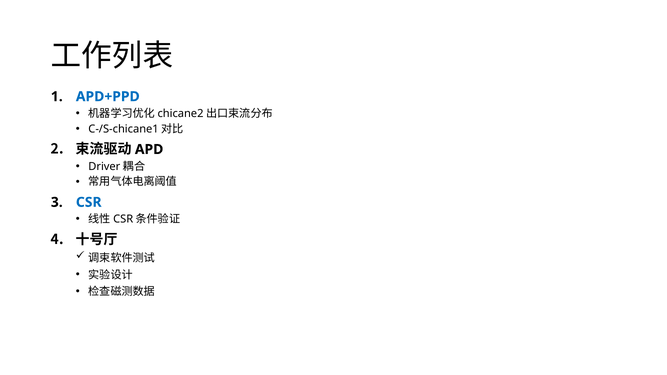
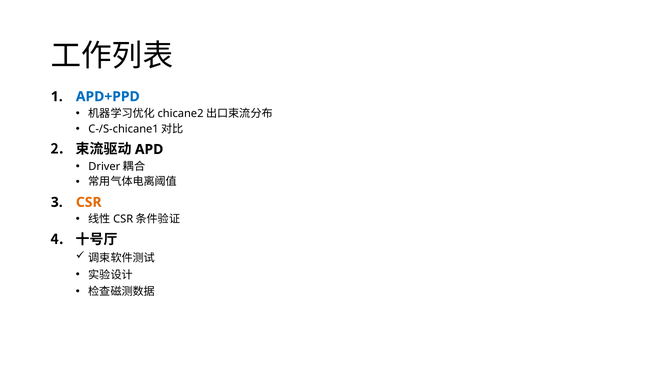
CSR colour: blue -> orange
